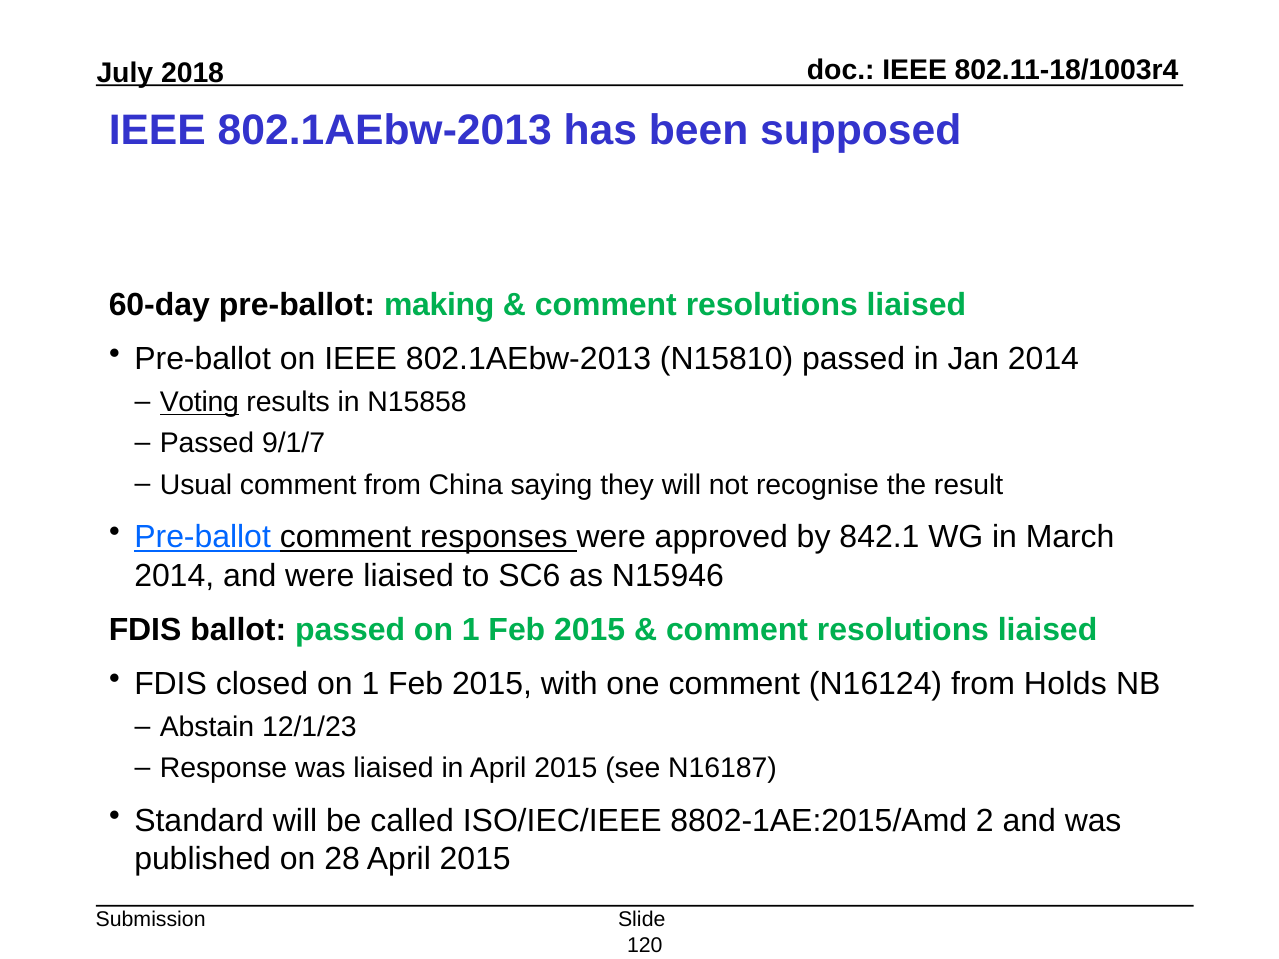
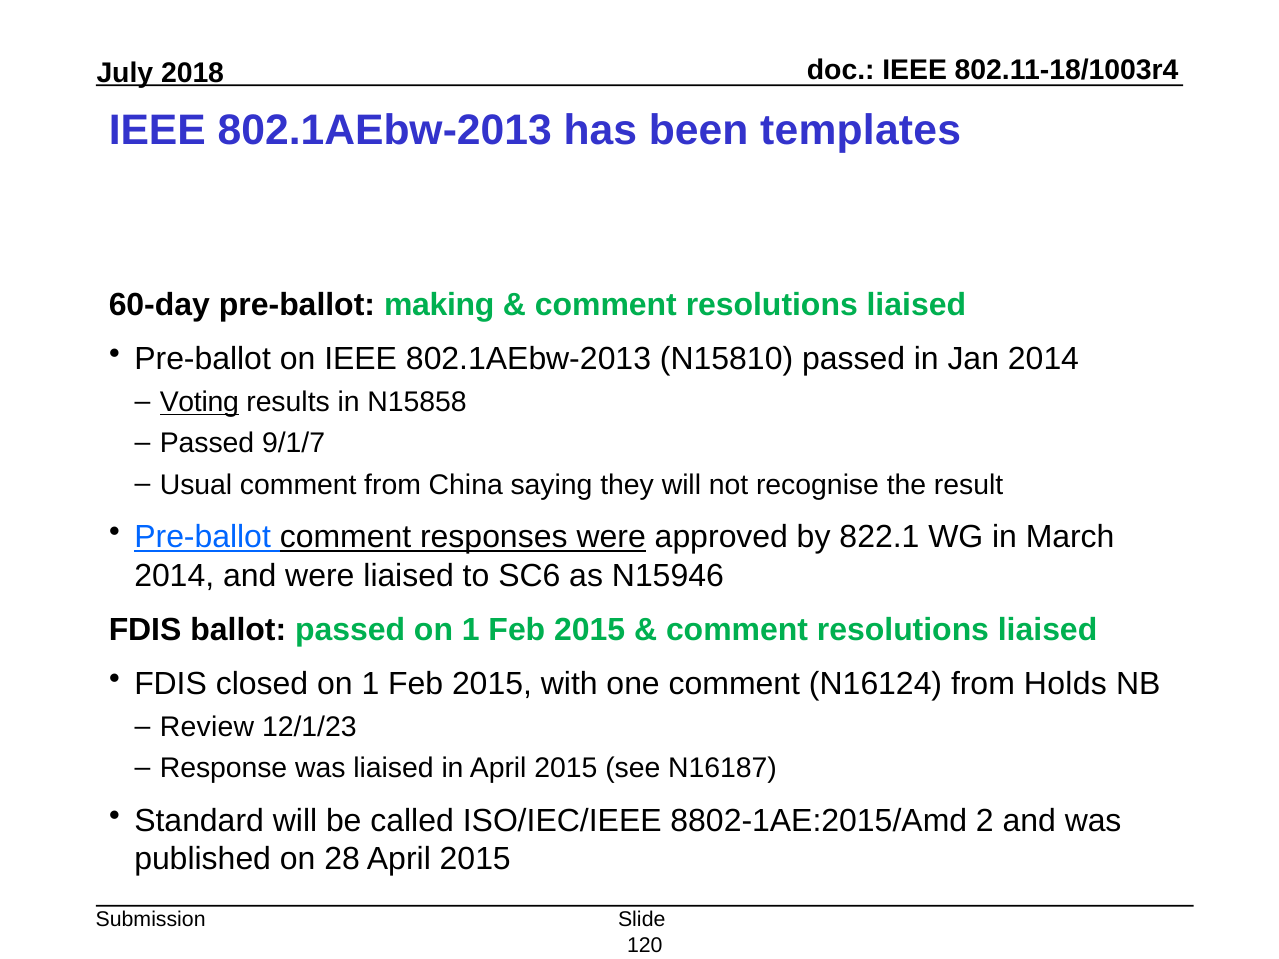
supposed: supposed -> templates
were at (611, 537) underline: none -> present
842.1: 842.1 -> 822.1
Abstain: Abstain -> Review
